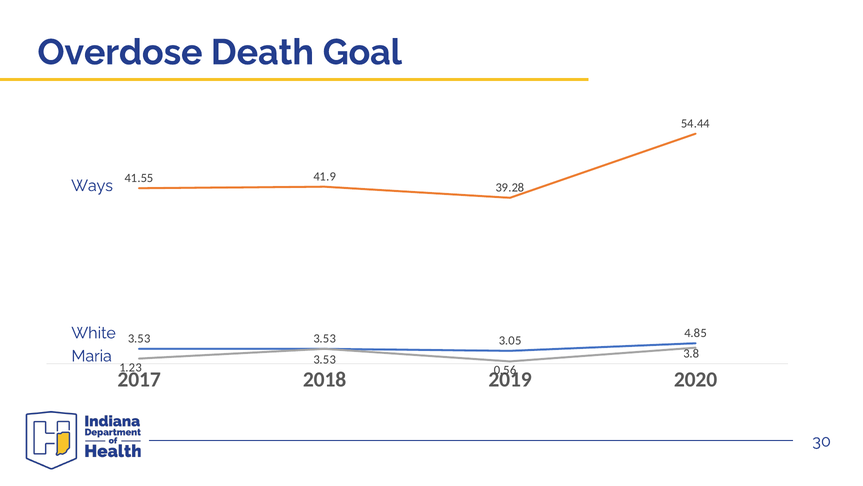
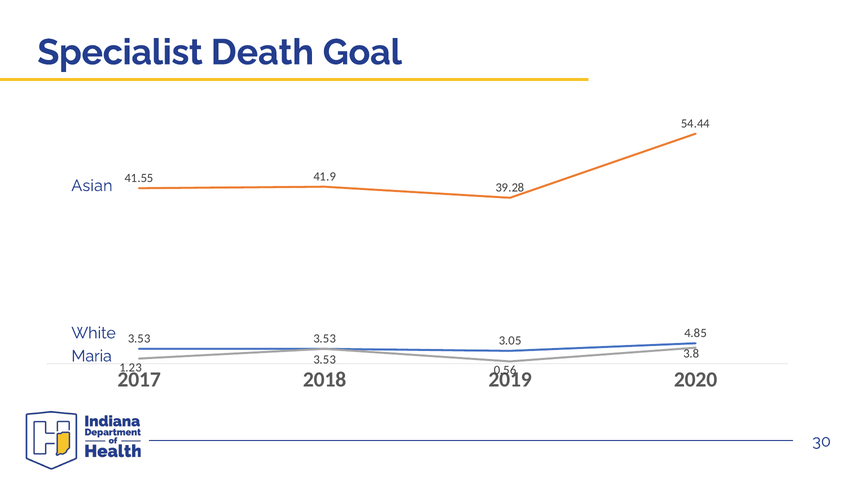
Overdose: Overdose -> Specialist
Ways: Ways -> Asian
